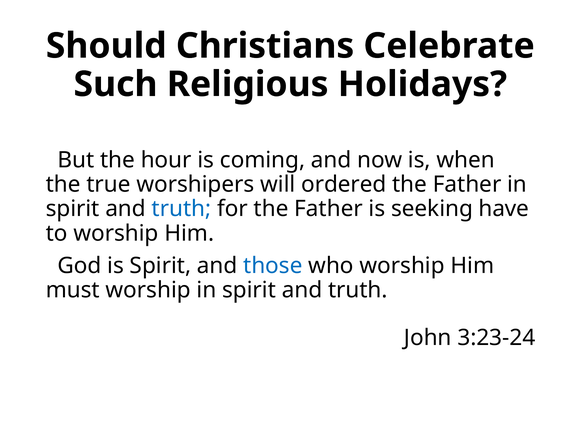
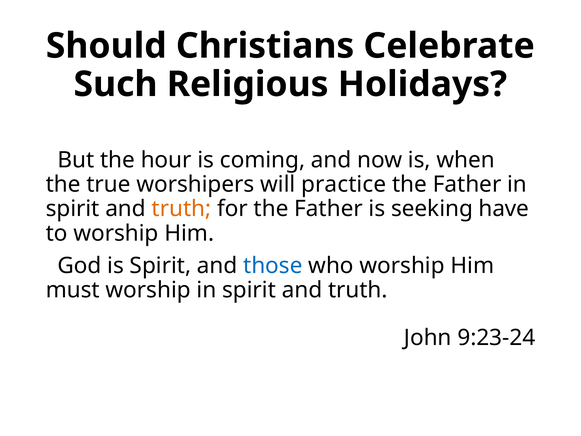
ordered: ordered -> practice
truth at (181, 209) colour: blue -> orange
3:23-24: 3:23-24 -> 9:23-24
